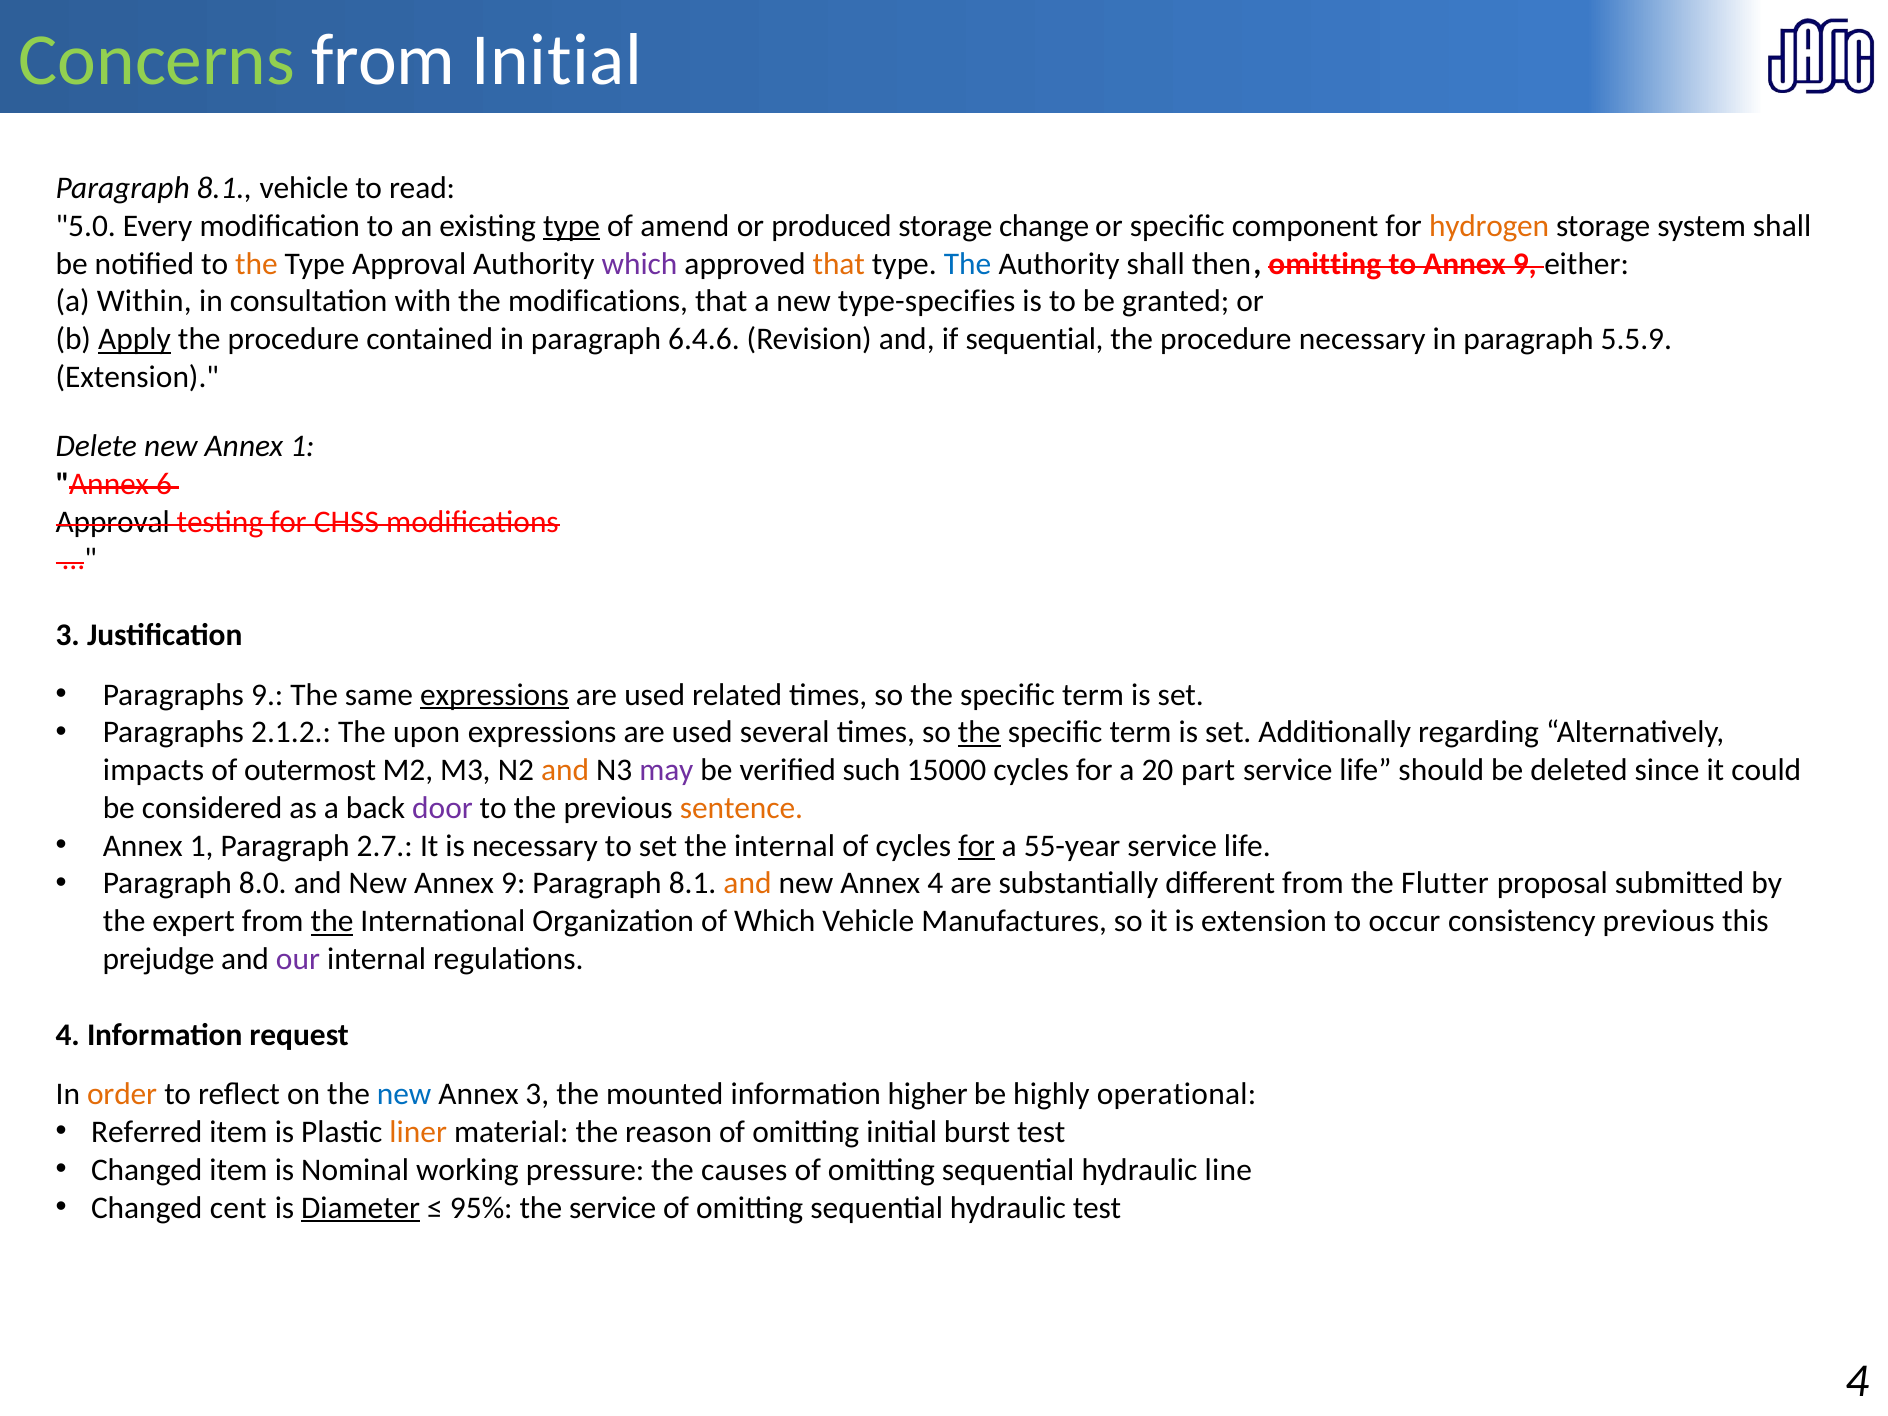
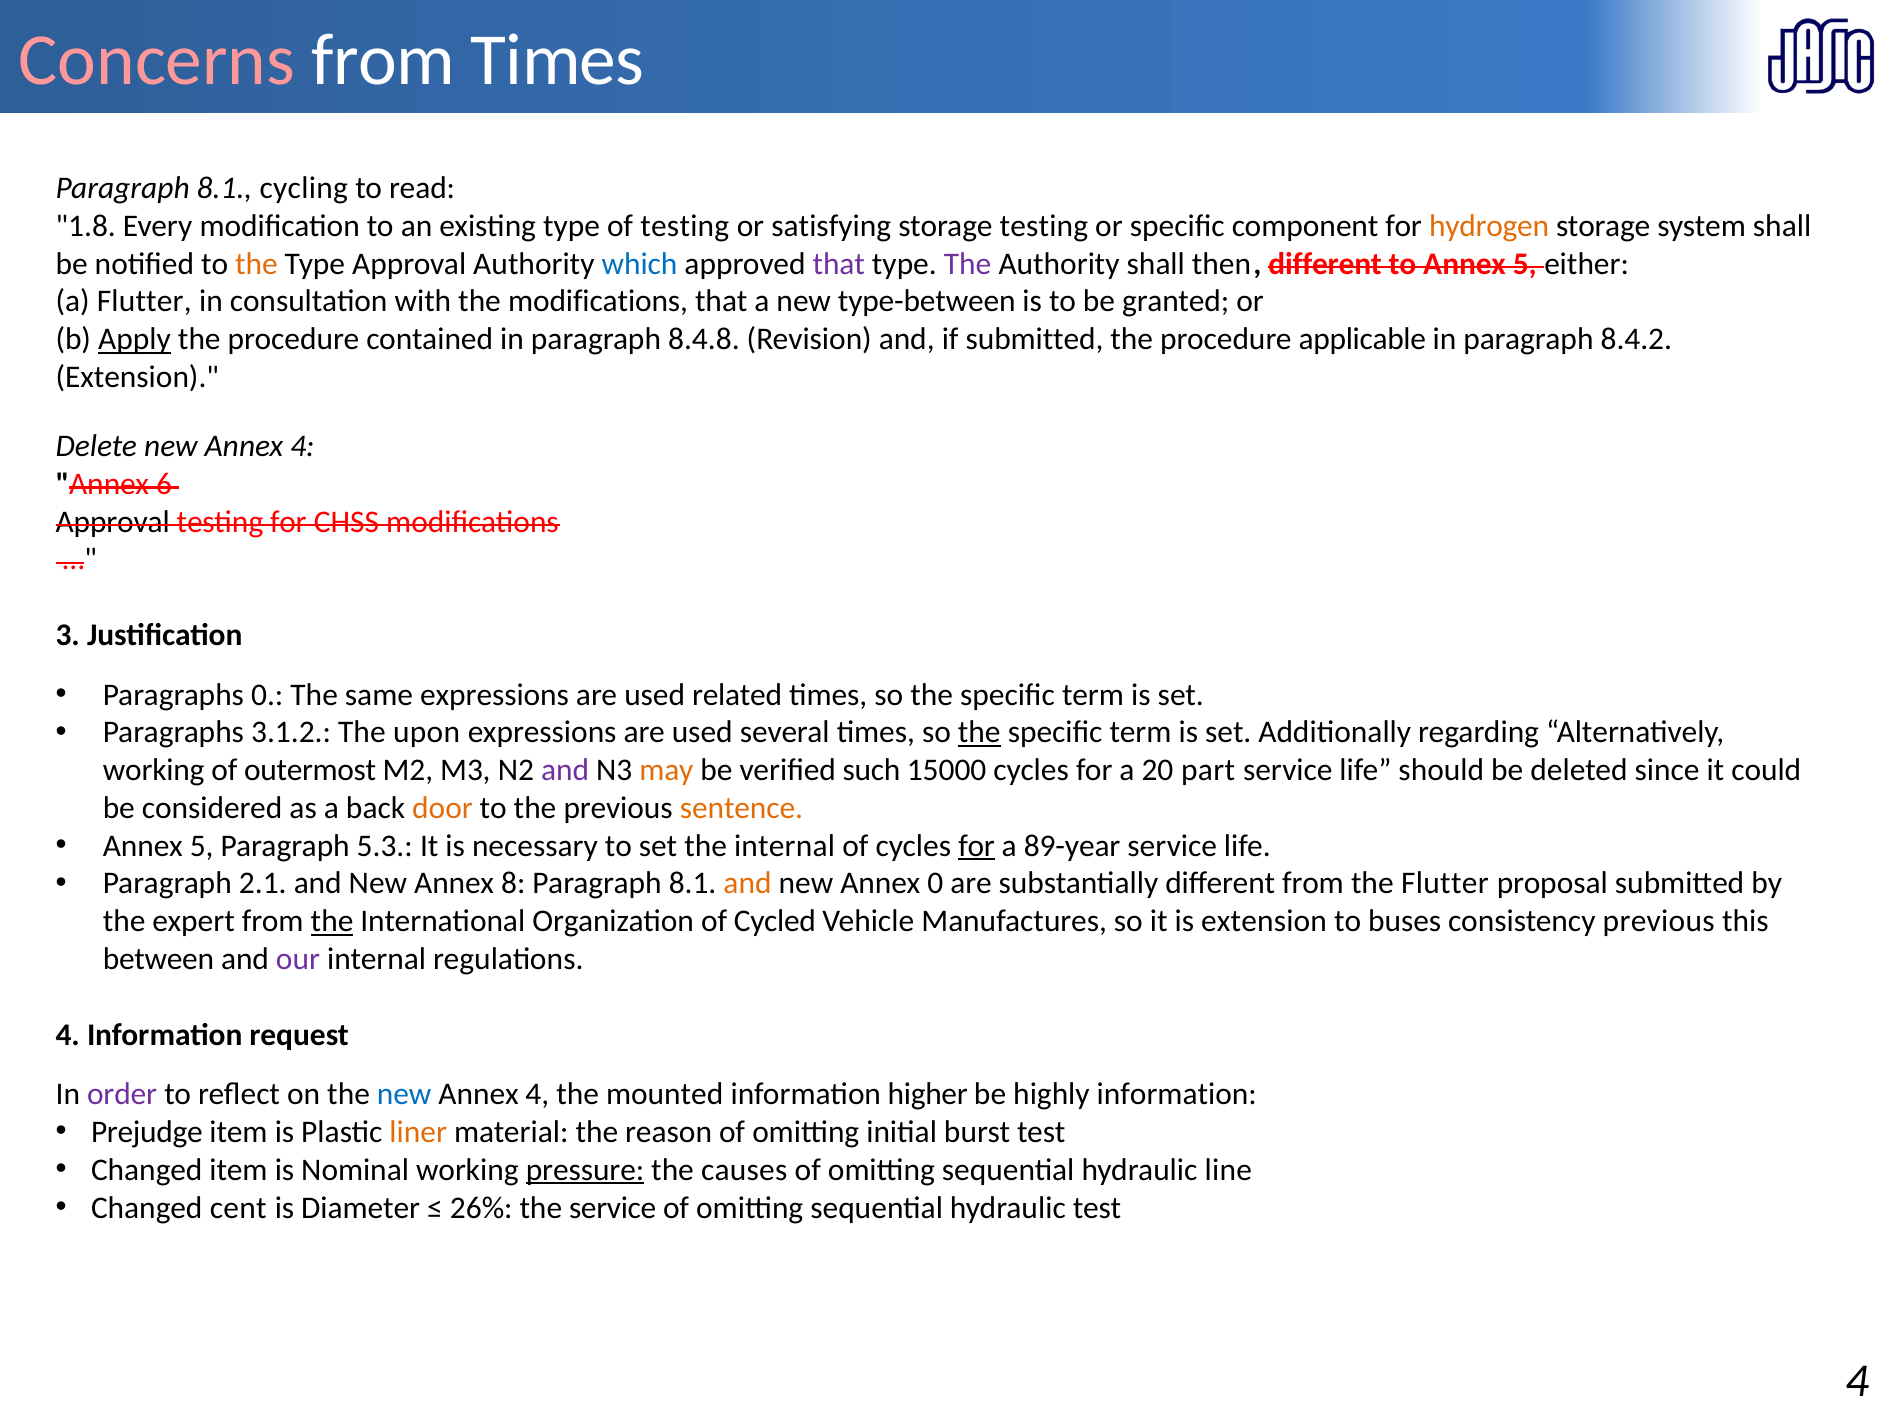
Concerns colour: light green -> pink
from Initial: Initial -> Times
8.1 vehicle: vehicle -> cycling
5.0: 5.0 -> 1.8
type at (571, 226) underline: present -> none
of amend: amend -> testing
produced: produced -> satisfying
storage change: change -> testing
which at (640, 264) colour: purple -> blue
that at (839, 264) colour: orange -> purple
The at (968, 264) colour: blue -> purple
then omitting: omitting -> different
to Annex 9: 9 -> 5
a Within: Within -> Flutter
type-specifies: type-specifies -> type-between
6.4.6: 6.4.6 -> 8.4.8
if sequential: sequential -> submitted
procedure necessary: necessary -> applicable
5.5.9: 5.5.9 -> 8.4.2
Delete new Annex 1: 1 -> 4
Paragraphs 9: 9 -> 0
expressions at (494, 695) underline: present -> none
2.1.2: 2.1.2 -> 3.1.2
impacts at (153, 770): impacts -> working
and at (565, 770) colour: orange -> purple
may colour: purple -> orange
door colour: purple -> orange
1 at (202, 846): 1 -> 5
2.7: 2.7 -> 5.3
55-year: 55-year -> 89-year
8.0: 8.0 -> 2.1
New Annex 9: 9 -> 8
Annex 4: 4 -> 0
of Which: Which -> Cycled
occur: occur -> buses
prejudge: prejudge -> between
order colour: orange -> purple
3 at (537, 1094): 3 -> 4
highly operational: operational -> information
Referred: Referred -> Prejudge
pressure underline: none -> present
Diameter underline: present -> none
95%: 95% -> 26%
